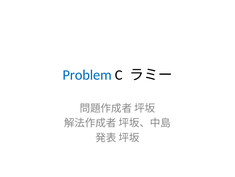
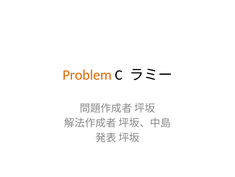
Problem colour: blue -> orange
